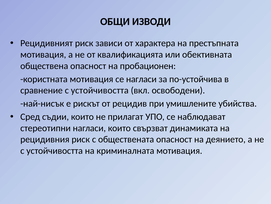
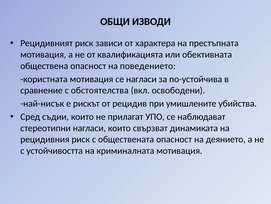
пробационен: пробационен -> поведението
сравнение с устойчивостта: устойчивостта -> обстоятелства
